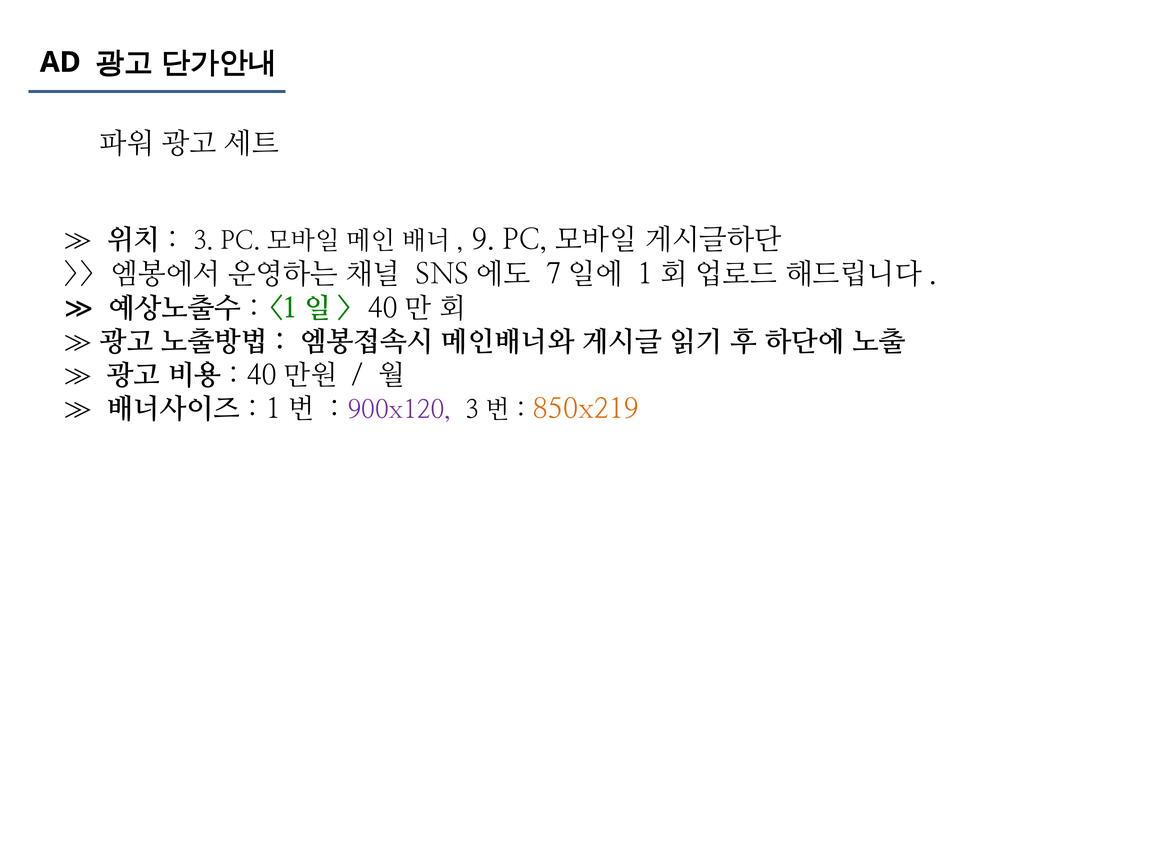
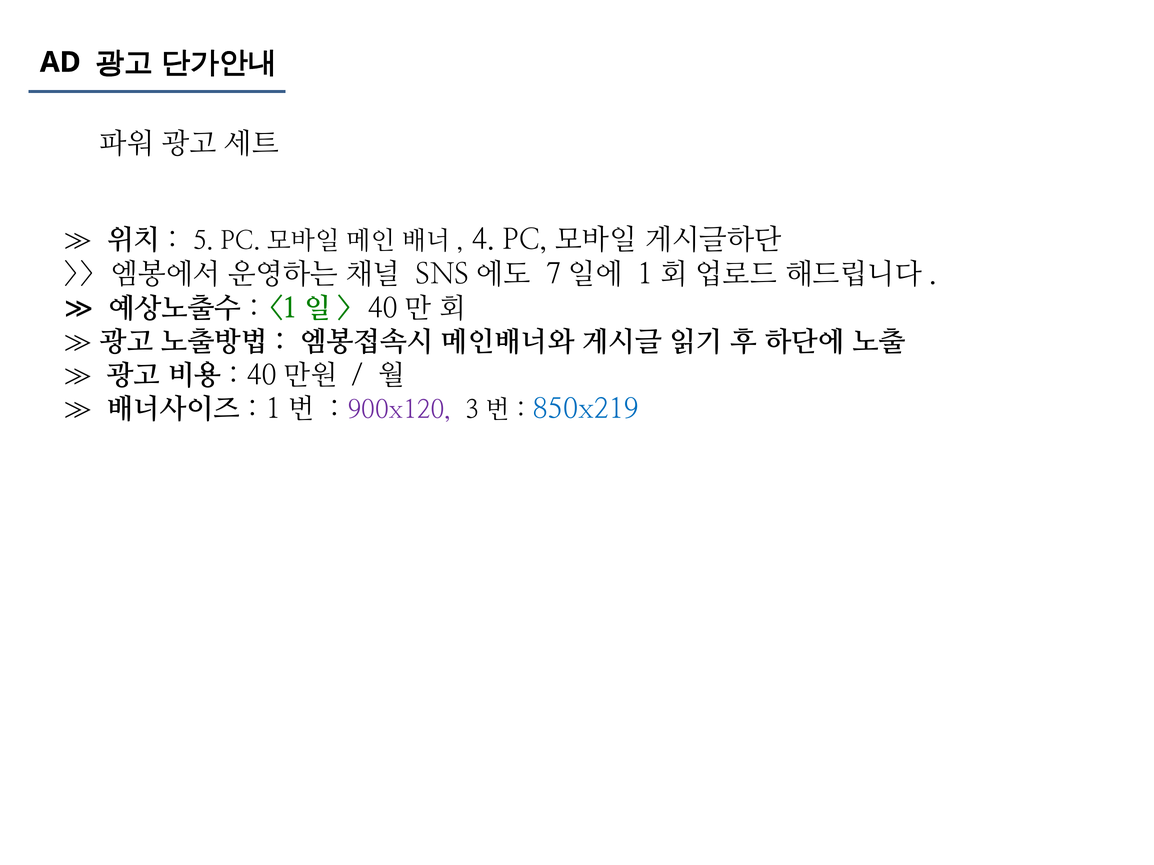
3: 3 -> 5
9: 9 -> 4
850x219 colour: orange -> blue
